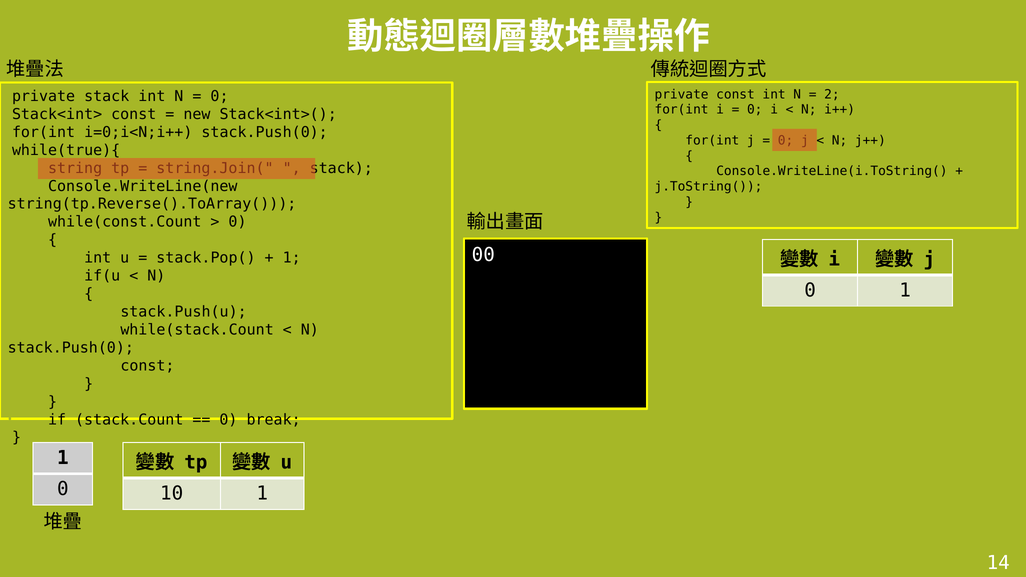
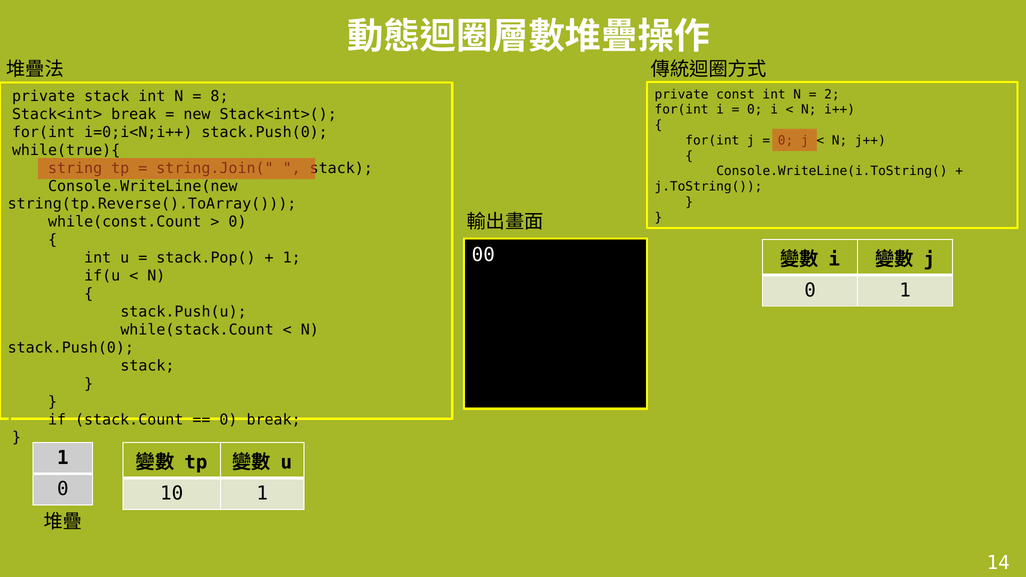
0 at (219, 96): 0 -> 8
Stack<int> const: const -> break
const at (147, 366): const -> stack
